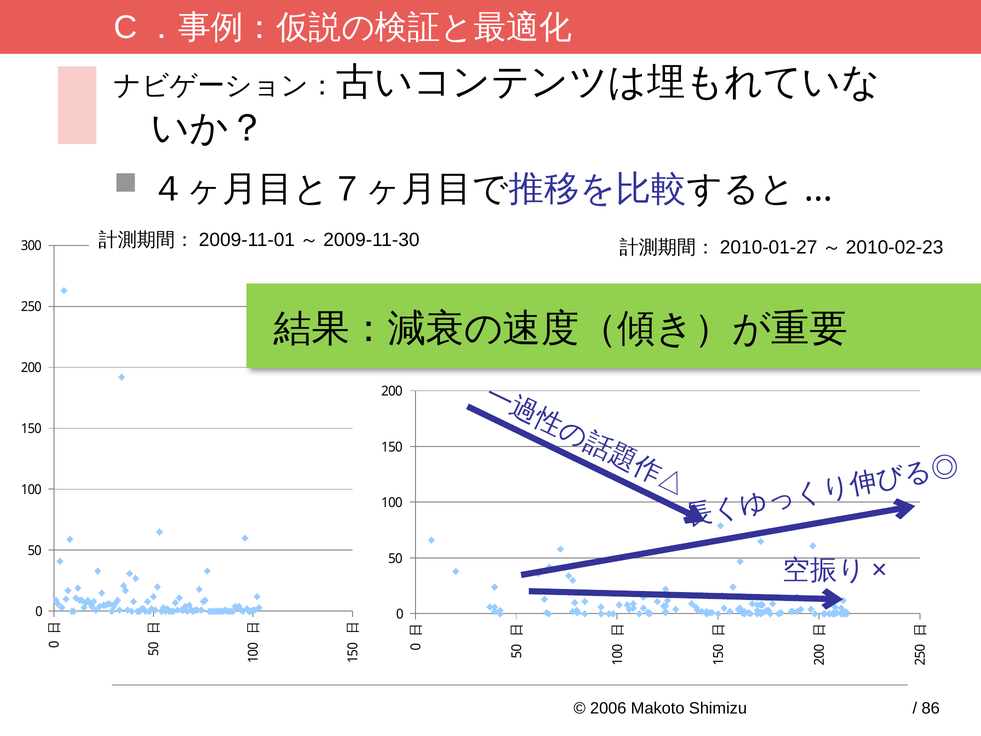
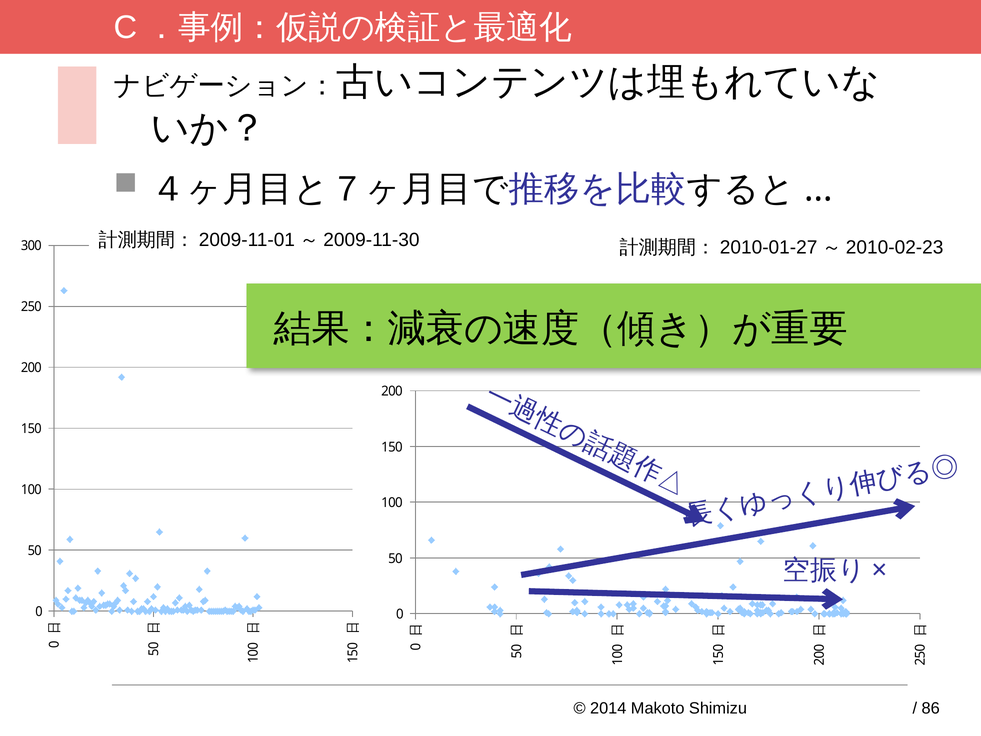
2006: 2006 -> 2014
